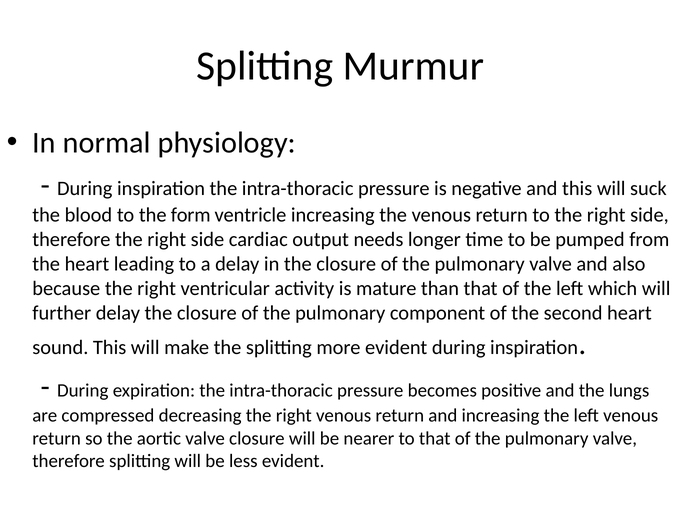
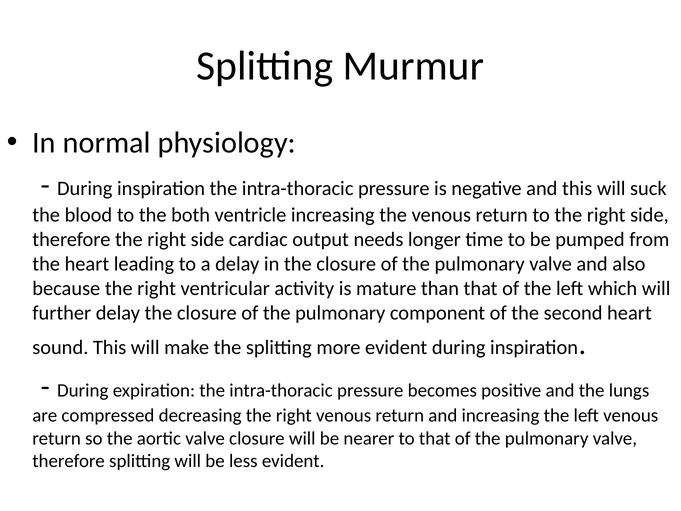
form: form -> both
